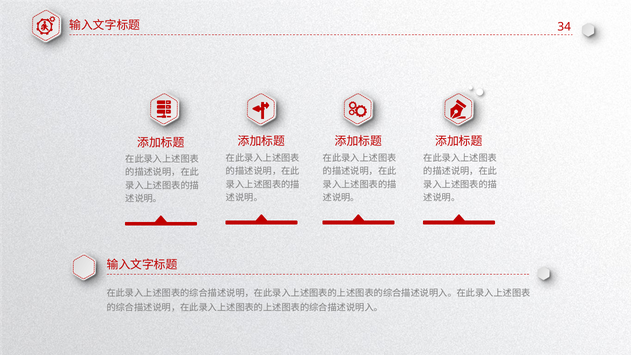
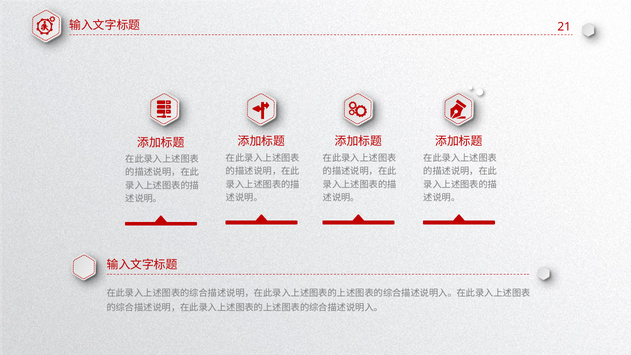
34: 34 -> 21
